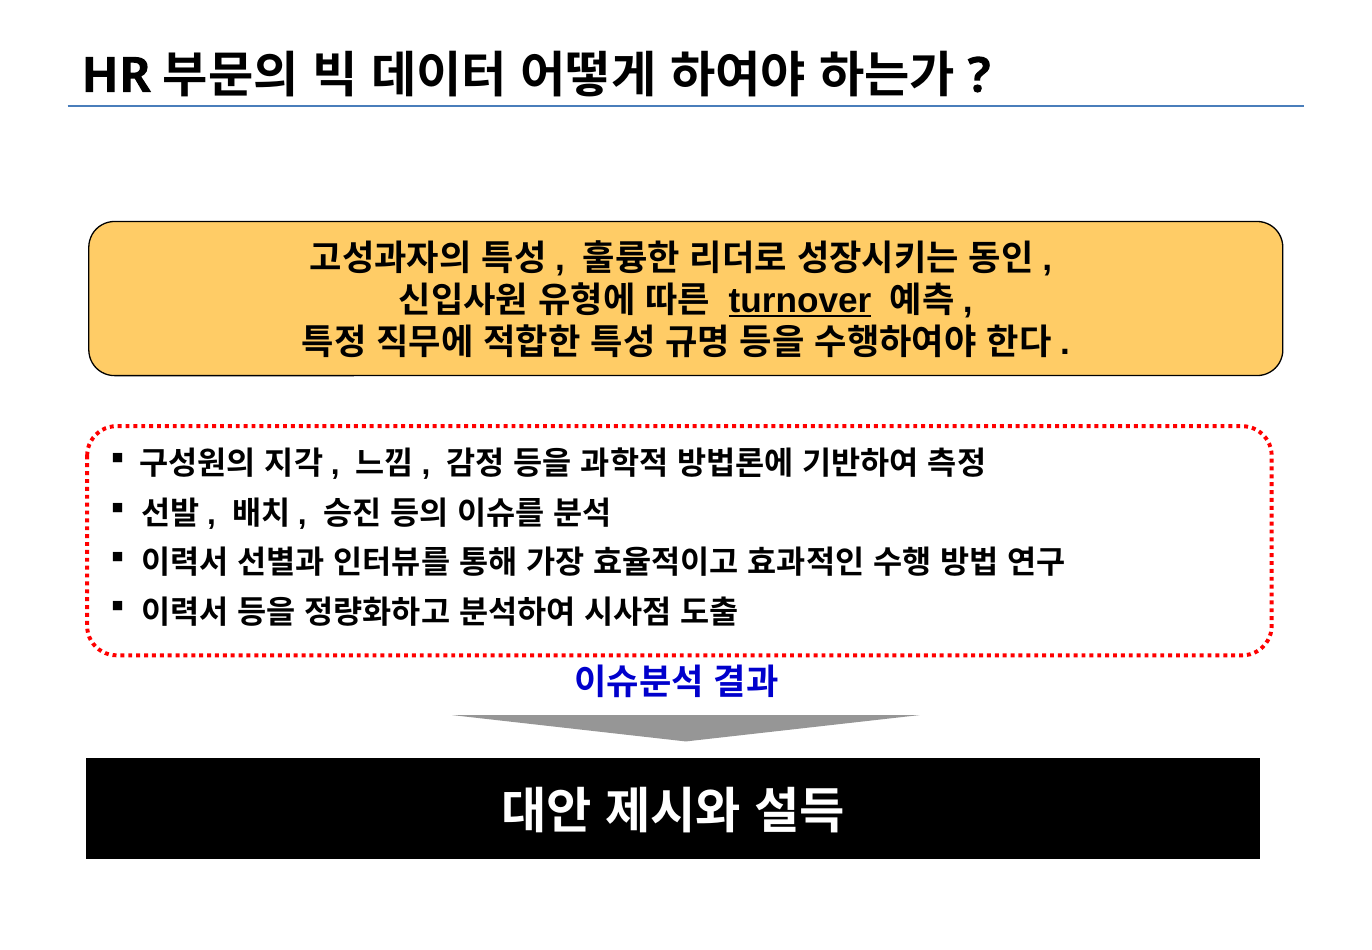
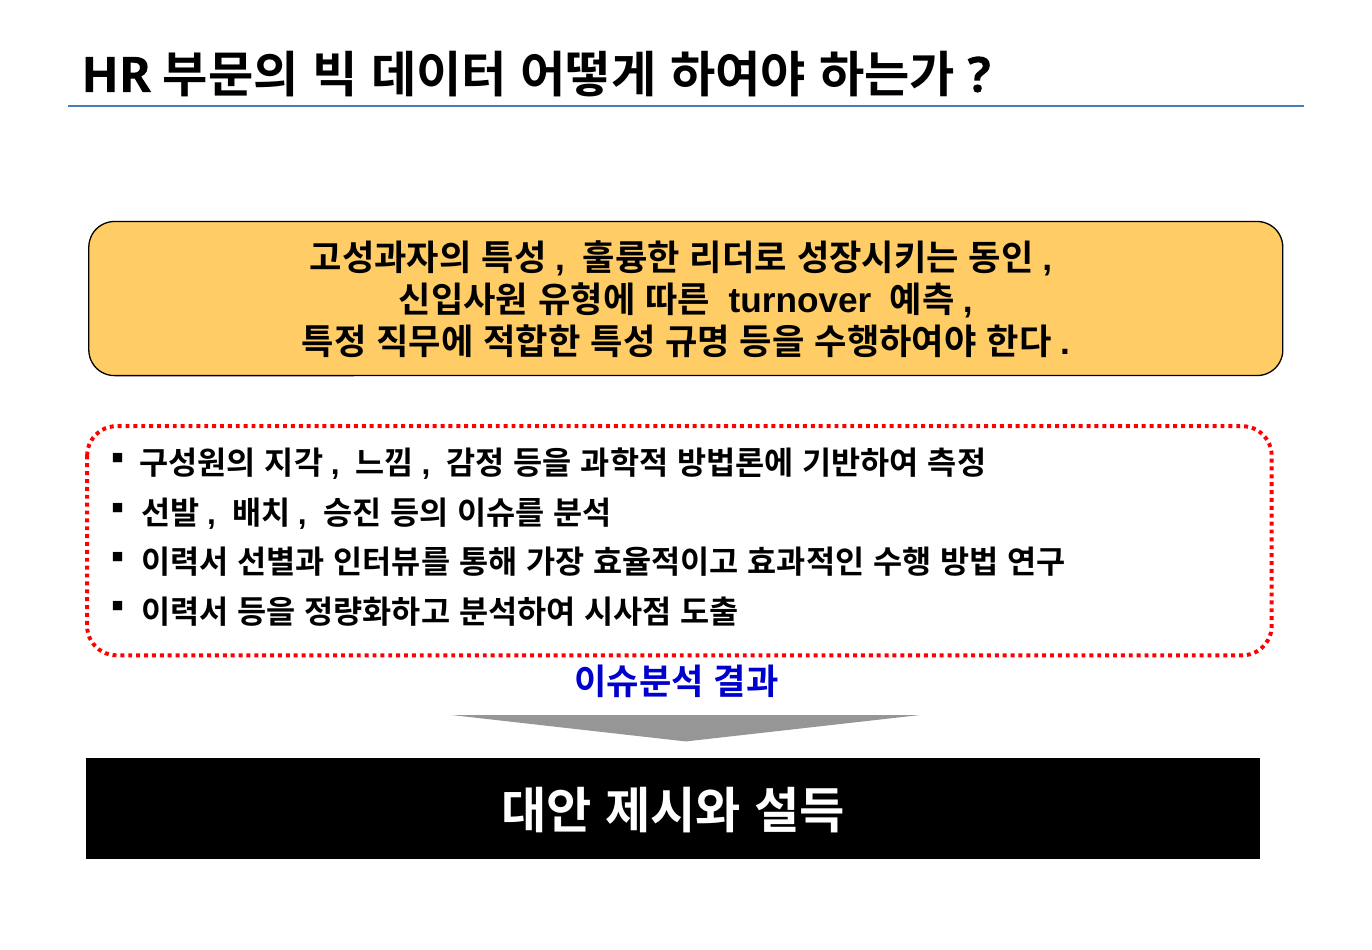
turnover underline: present -> none
